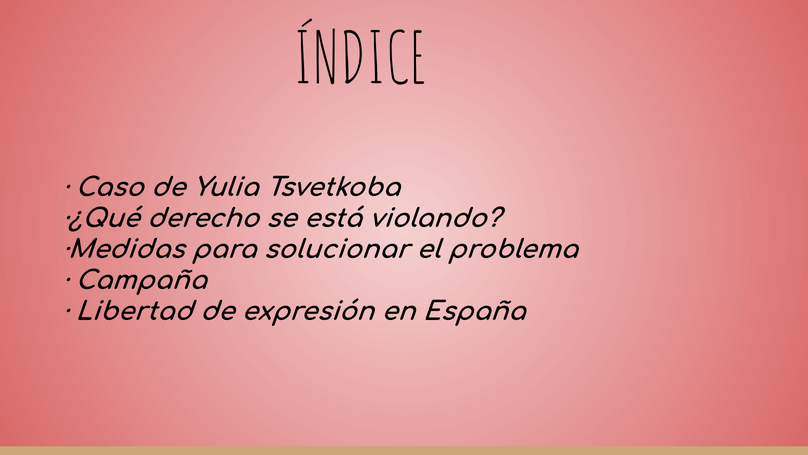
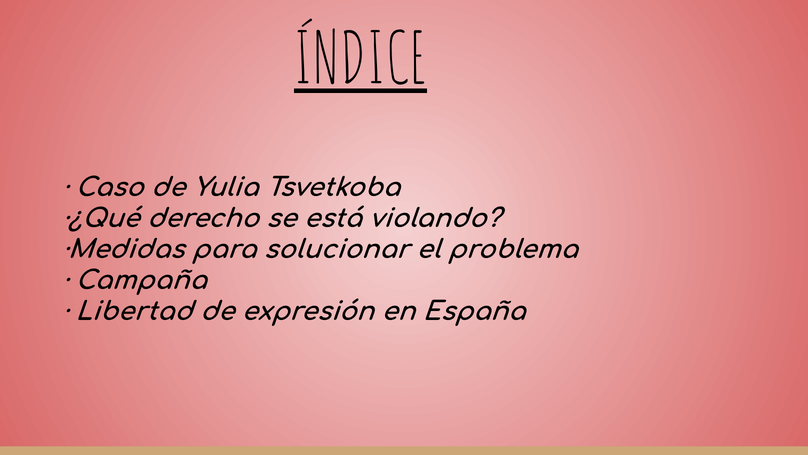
ÍNDICE underline: none -> present
